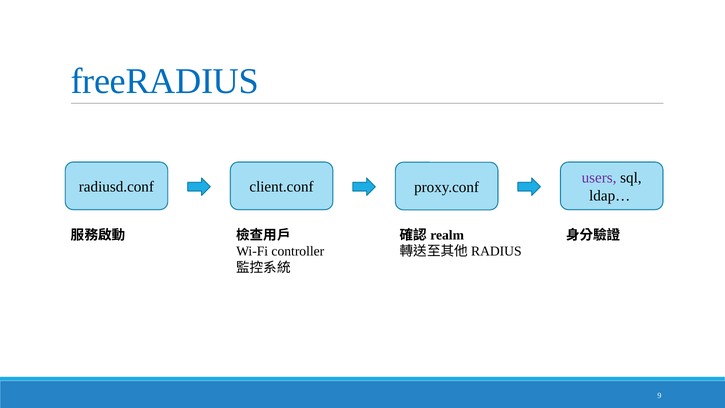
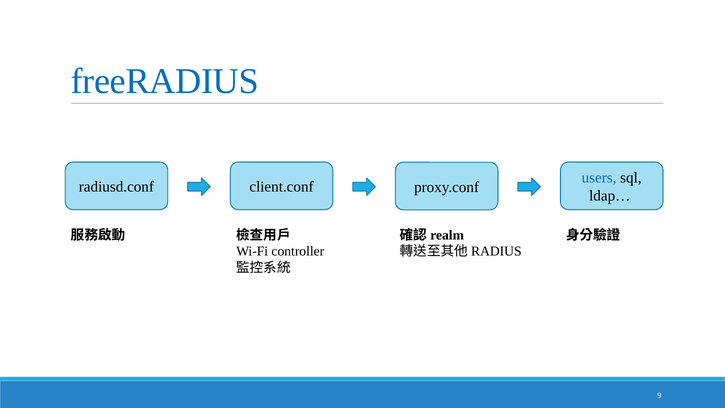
users colour: purple -> blue
